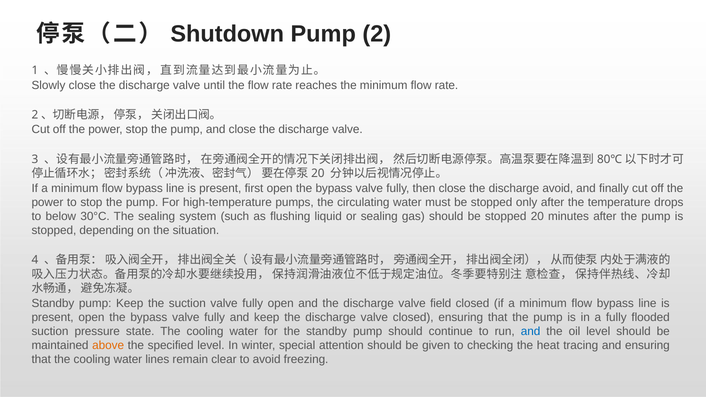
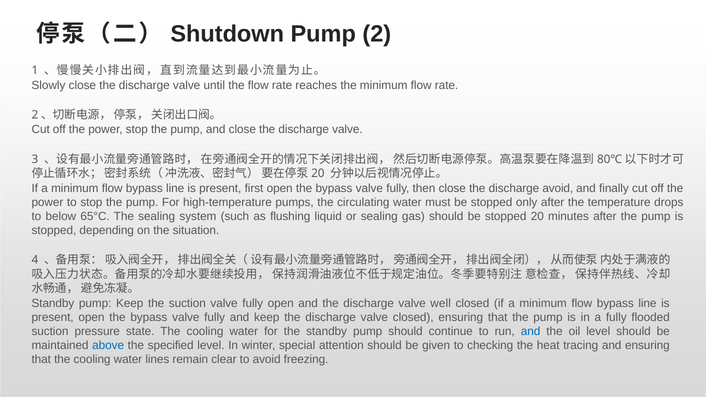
30°C: 30°C -> 65°C
field: field -> well
above colour: orange -> blue
